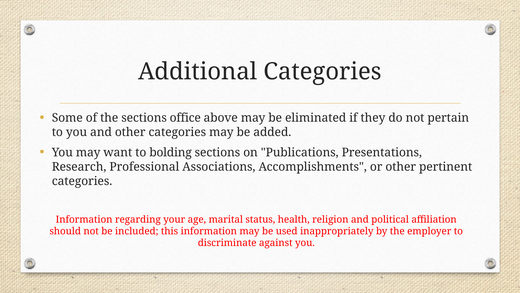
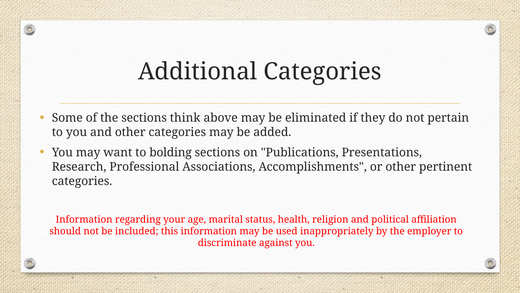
office: office -> think
